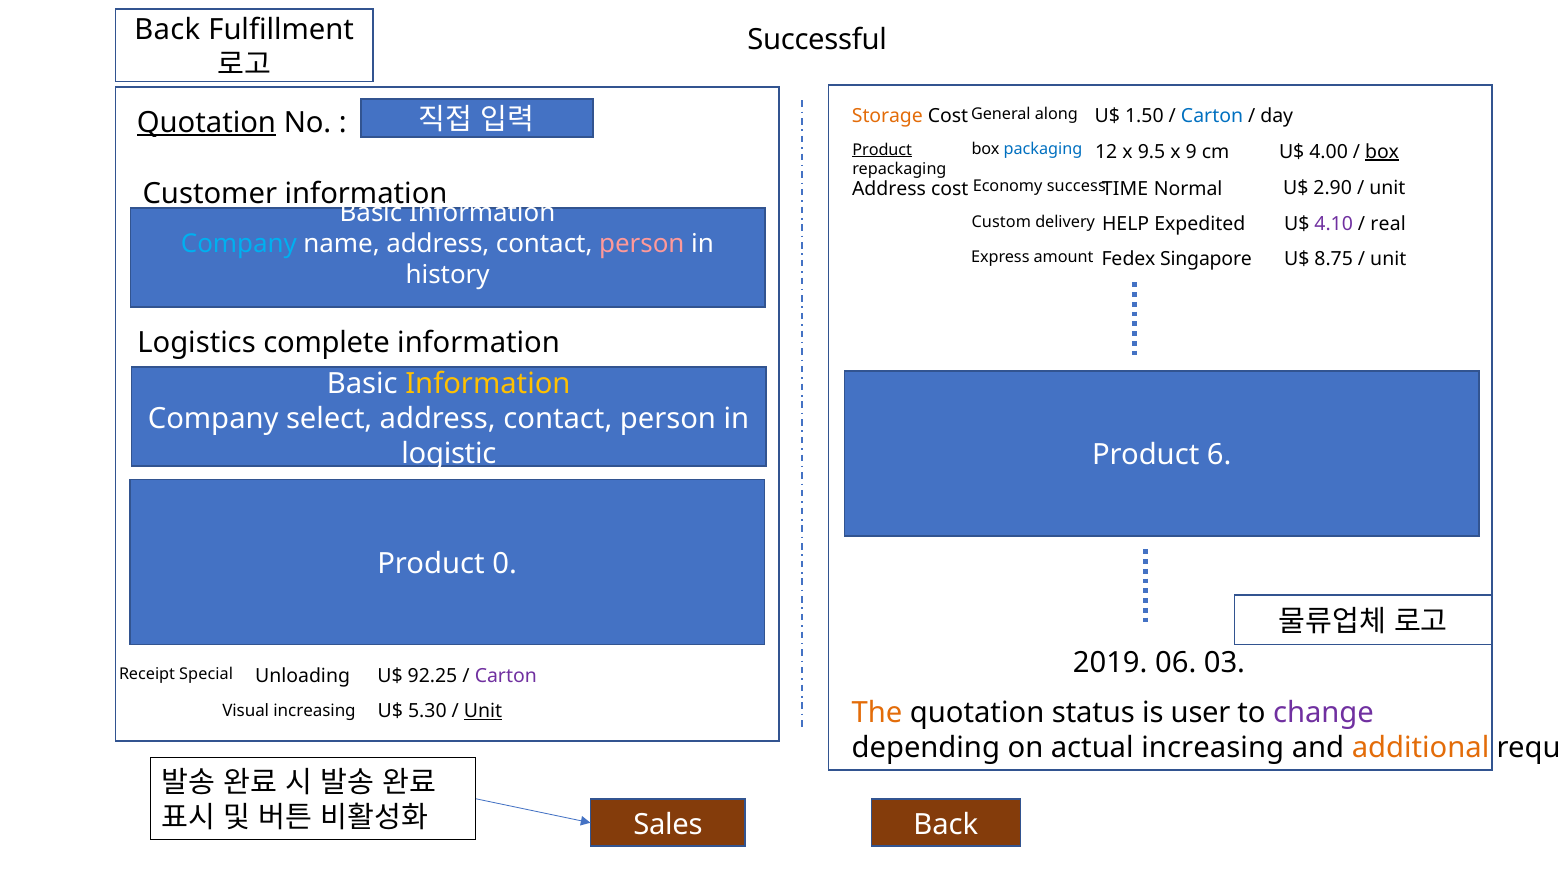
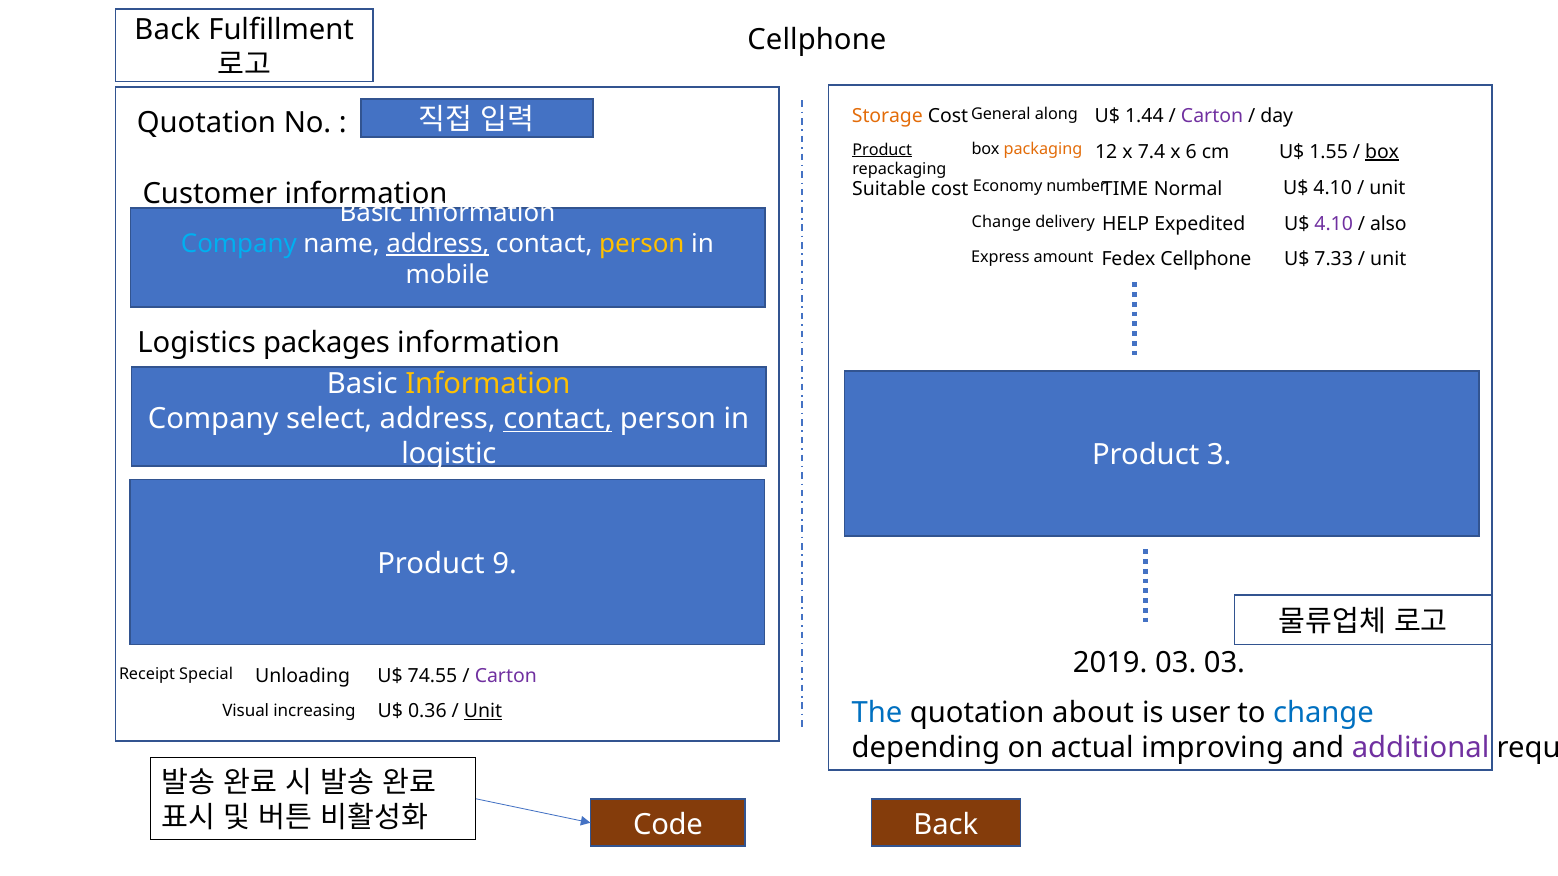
Successful at (817, 40): Successful -> Cellphone
1.50: 1.50 -> 1.44
Carton at (1212, 116) colour: blue -> purple
Quotation at (206, 123) underline: present -> none
packaging colour: blue -> orange
4.00: 4.00 -> 1.55
9.5: 9.5 -> 7.4
9: 9 -> 6
Address at (889, 189): Address -> Suitable
success: success -> number
2.90 at (1333, 189): 2.90 -> 4.10
Custom at (1001, 222): Custom -> Change
real: real -> also
address at (438, 244) underline: none -> present
person at (642, 244) colour: pink -> yellow
8.75: 8.75 -> 7.33
Fedex Singapore: Singapore -> Cellphone
history: history -> mobile
complete: complete -> packages
contact at (558, 419) underline: none -> present
6: 6 -> 3
0: 0 -> 9
2019 06: 06 -> 03
92.25: 92.25 -> 74.55
The colour: orange -> blue
status: status -> about
change at (1323, 713) colour: purple -> blue
5.30: 5.30 -> 0.36
actual increasing: increasing -> improving
additional colour: orange -> purple
Sales: Sales -> Code
